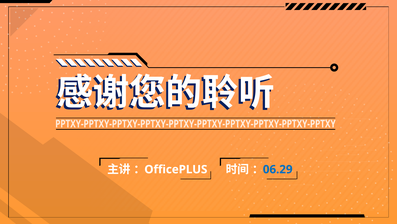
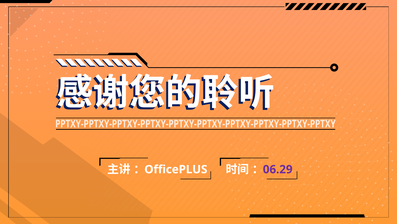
06.29 colour: blue -> purple
